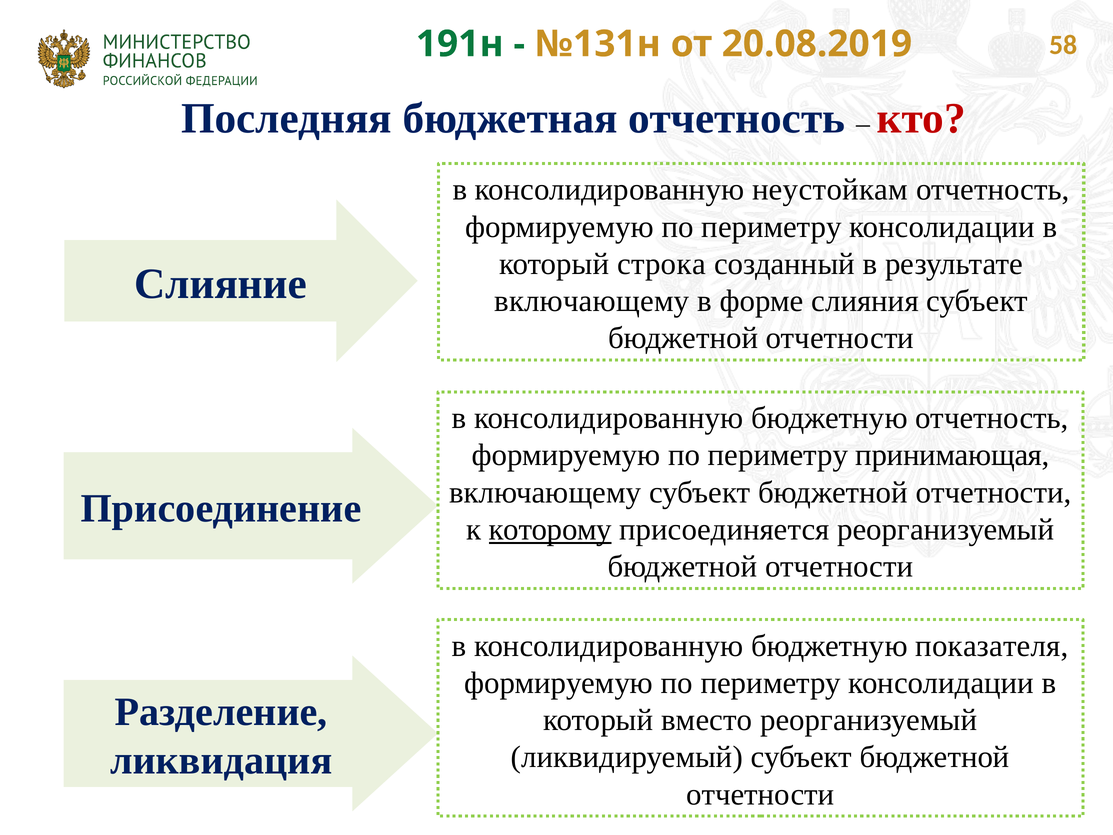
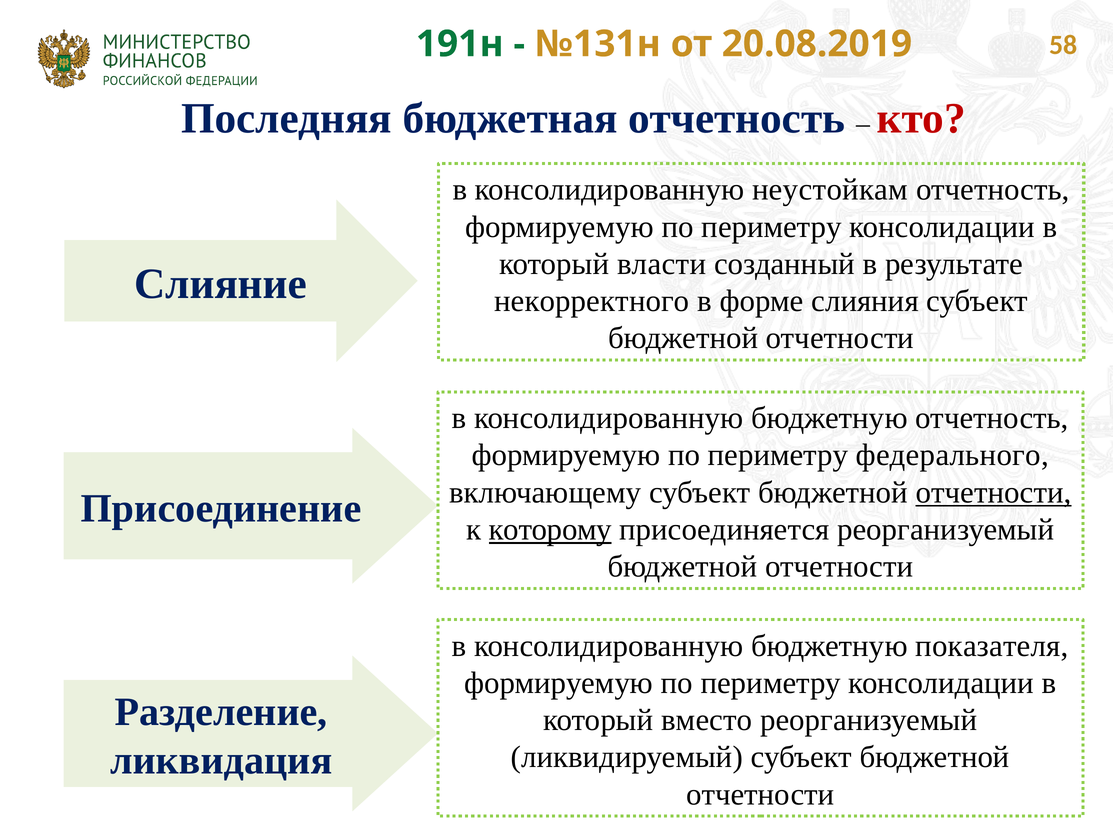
строка: строка -> власти
включающему at (592, 301): включающему -> некорректного
принимающая: принимающая -> федерального
отчетности at (994, 492) underline: none -> present
